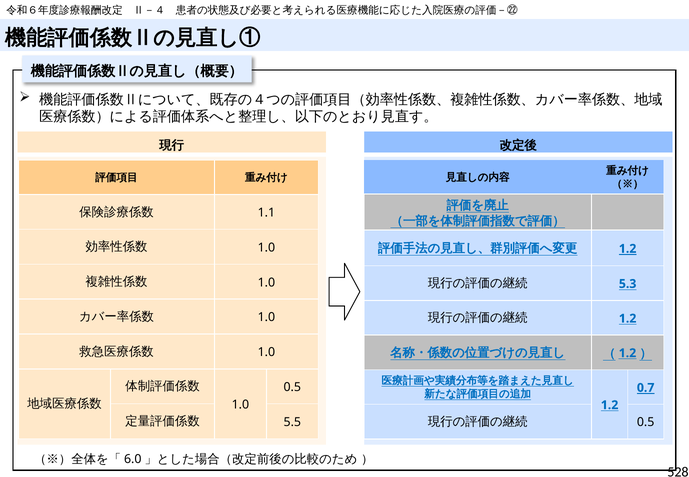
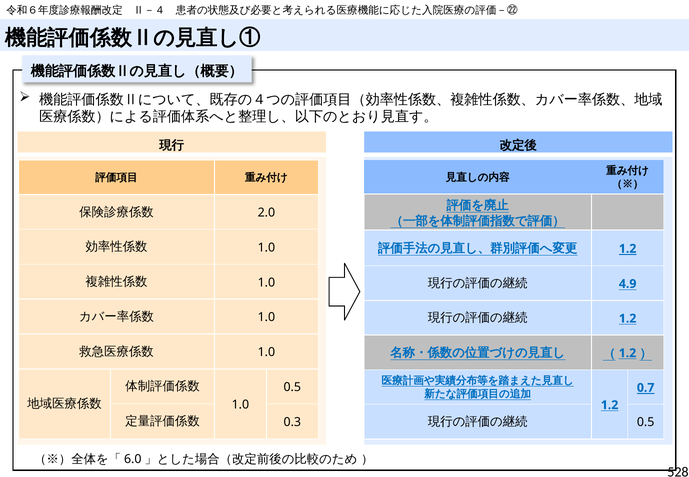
1.1: 1.1 -> 2.0
5.3: 5.3 -> 4.9
5.5: 5.5 -> 0.3
